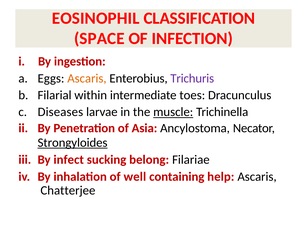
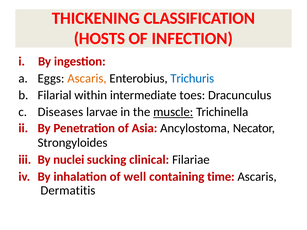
EOSINOPHIL: EOSINOPHIL -> THICKENING
SPACE: SPACE -> HOSTS
Trichuris colour: purple -> blue
Strongyloides underline: present -> none
infect: infect -> nuclei
belong: belong -> clinical
help: help -> time
Chatterjee: Chatterjee -> Dermatitis
